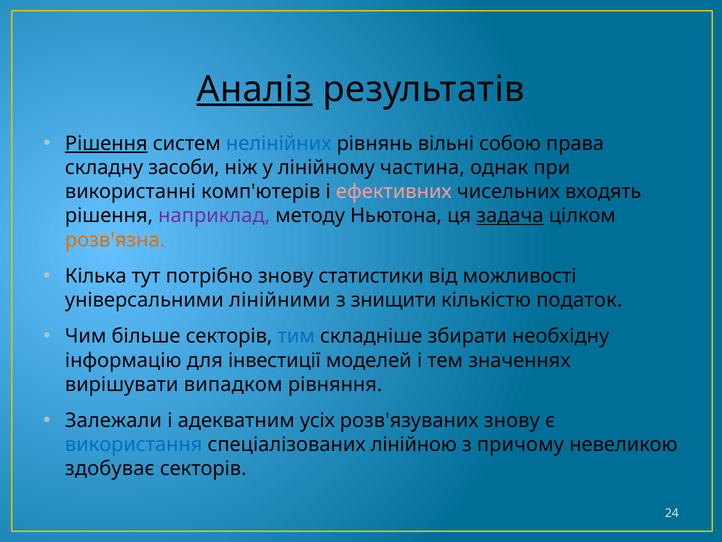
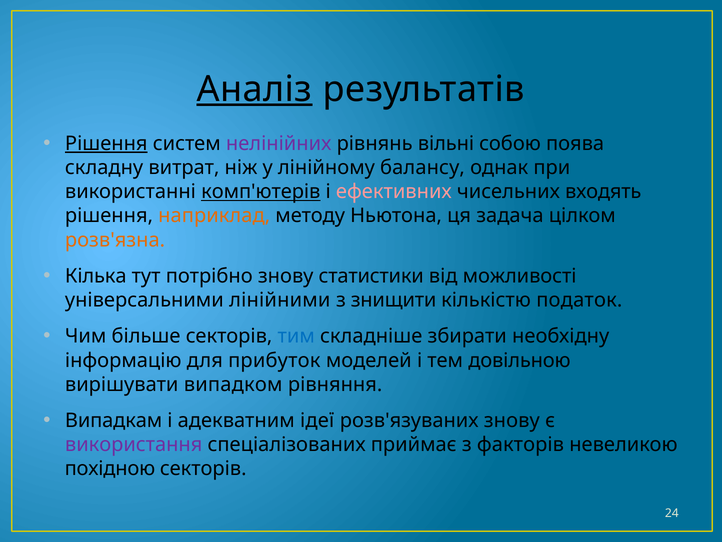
нелінійних colour: blue -> purple
права: права -> поява
засоби: засоби -> витрат
частина: частина -> балансу
комп'ютерів underline: none -> present
наприклад colour: purple -> orange
задача underline: present -> none
інвестиції: інвестиції -> прибуток
значеннях: значеннях -> довільною
Залежали: Залежали -> Випадкам
усіх: усіх -> ідеї
використання colour: blue -> purple
лінійною: лінійною -> приймає
причому: причому -> факторів
здобуває: здобуває -> похідною
